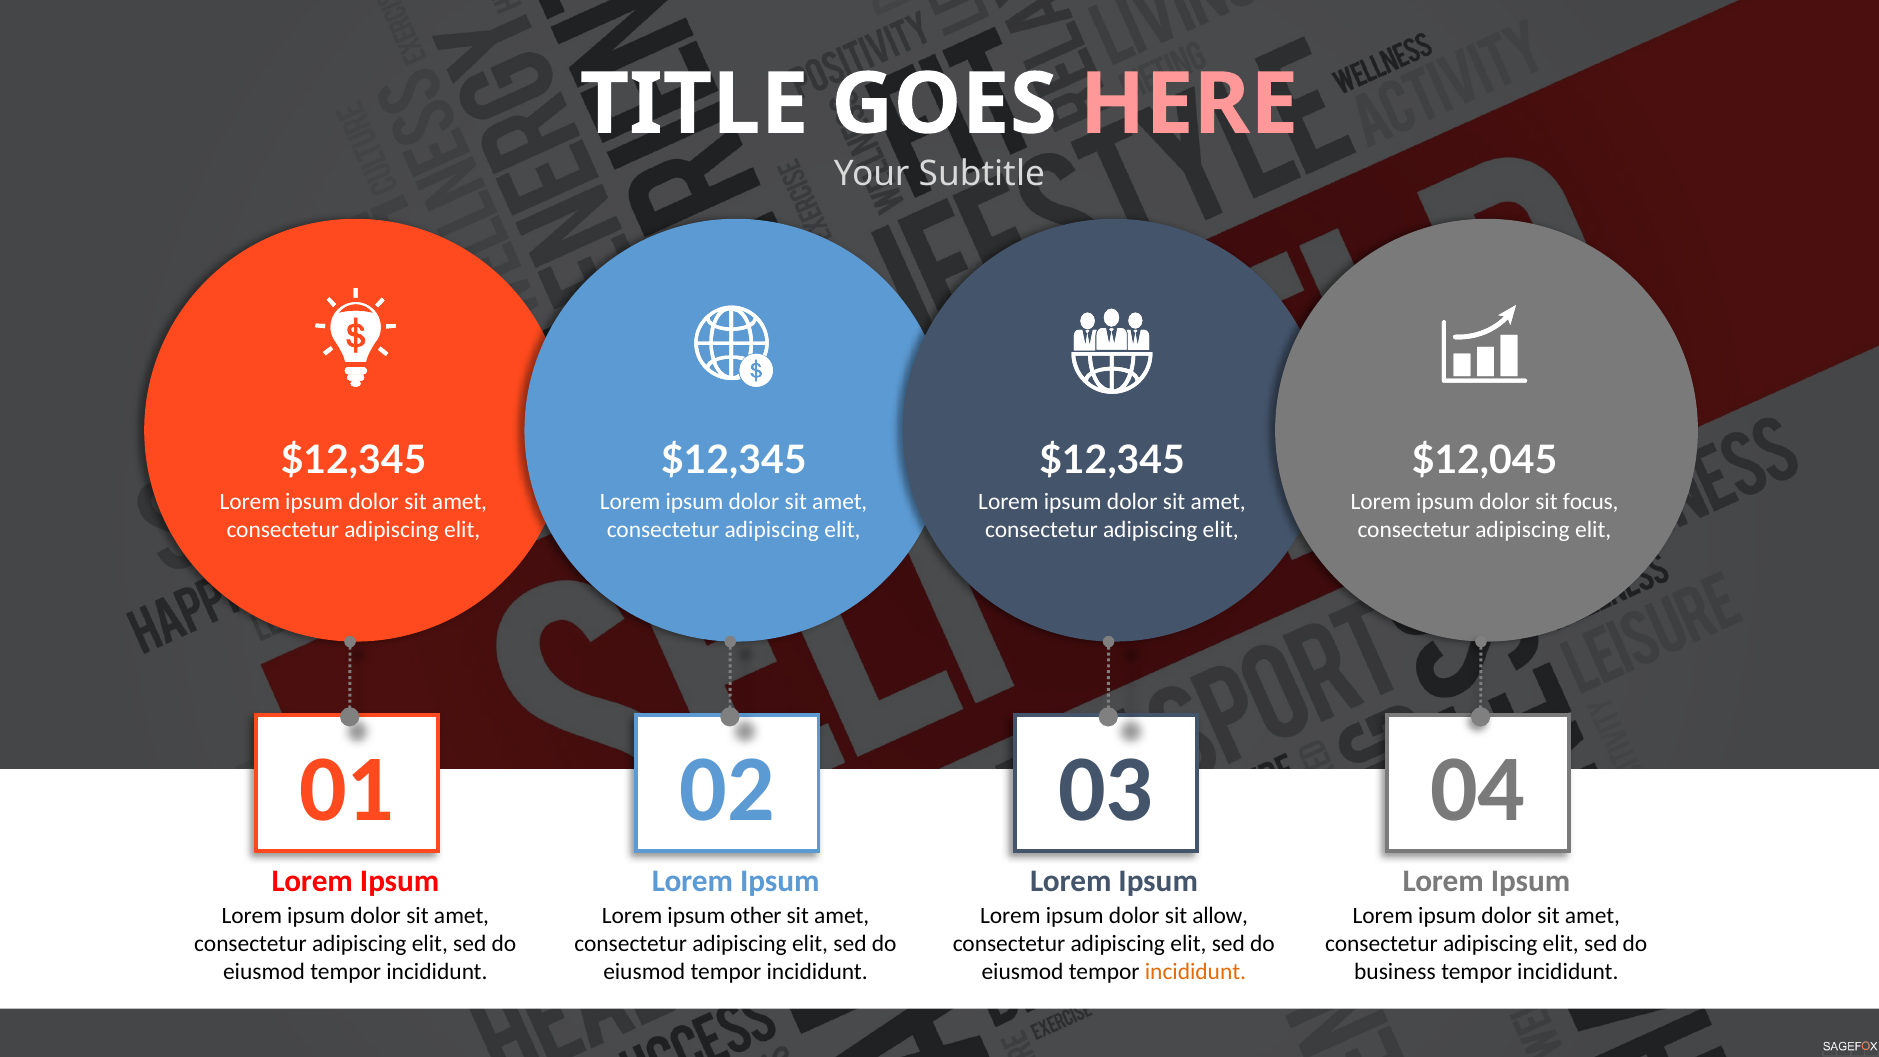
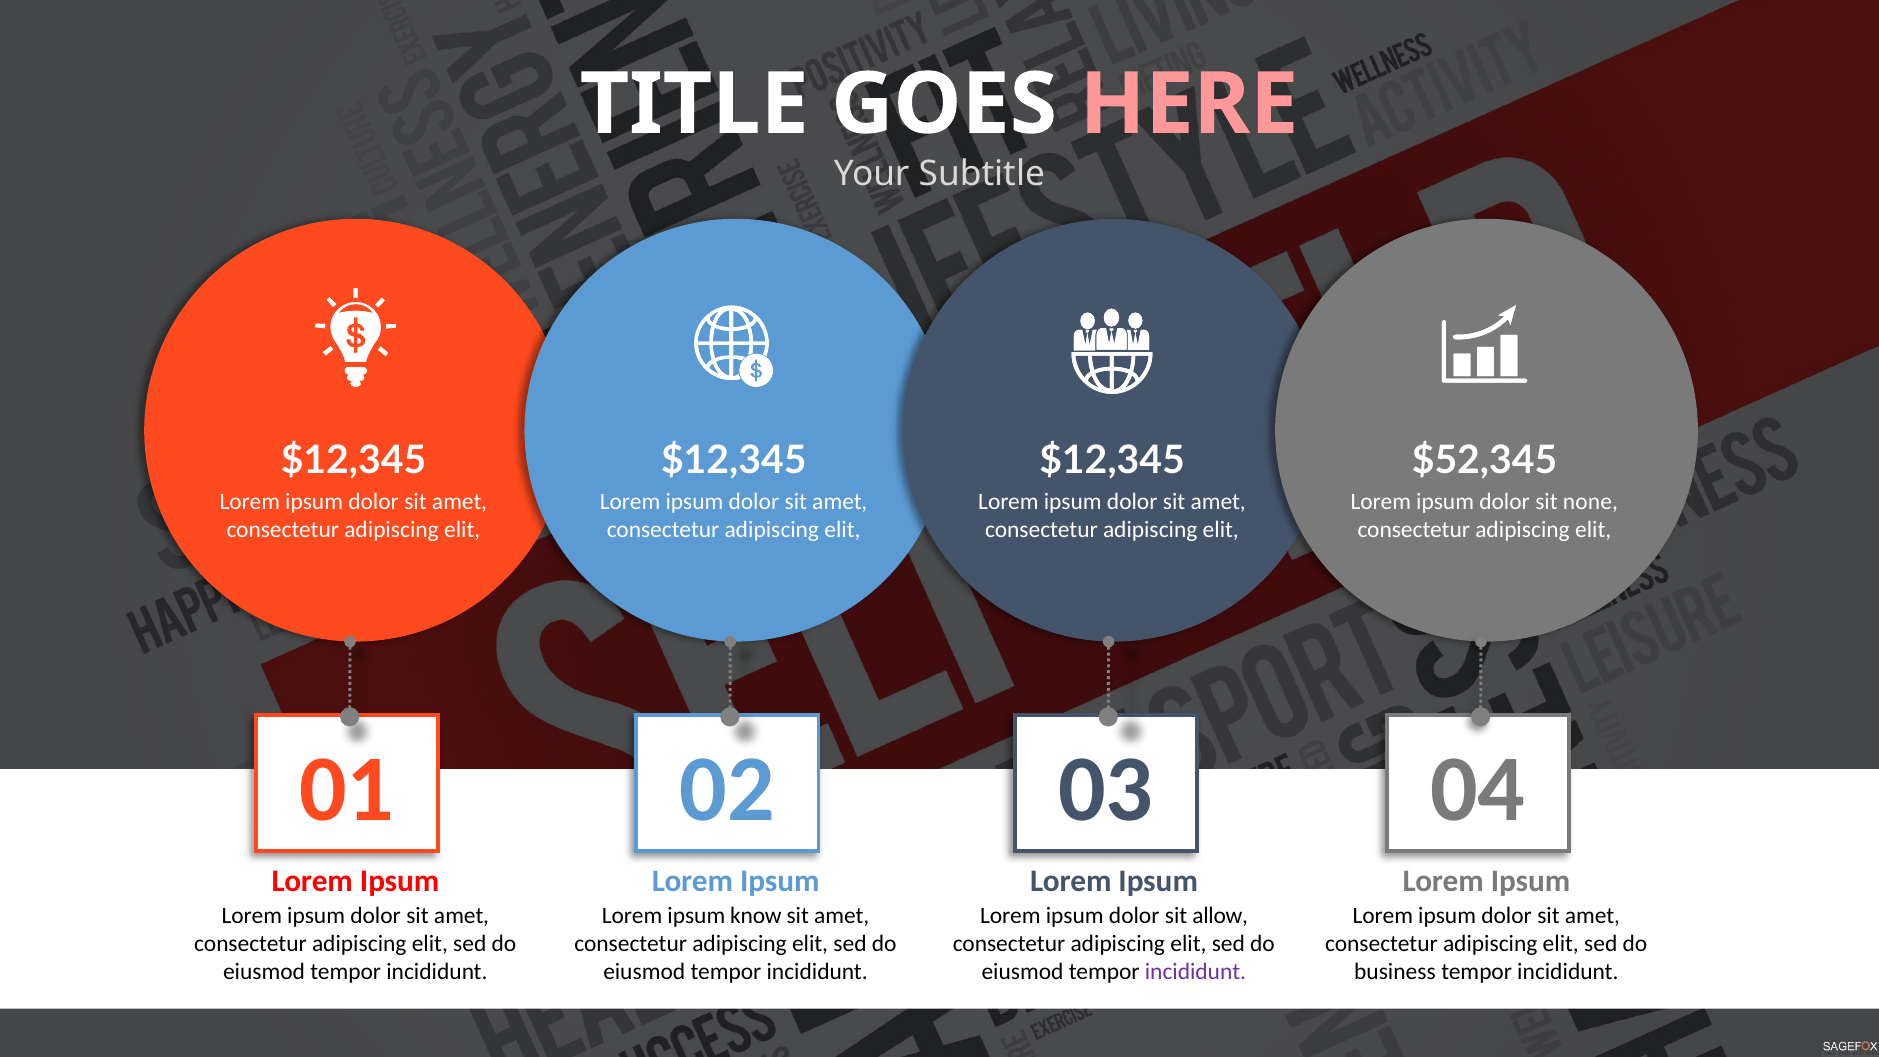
$12,045: $12,045 -> $52,345
focus: focus -> none
other: other -> know
incididunt at (1195, 972) colour: orange -> purple
